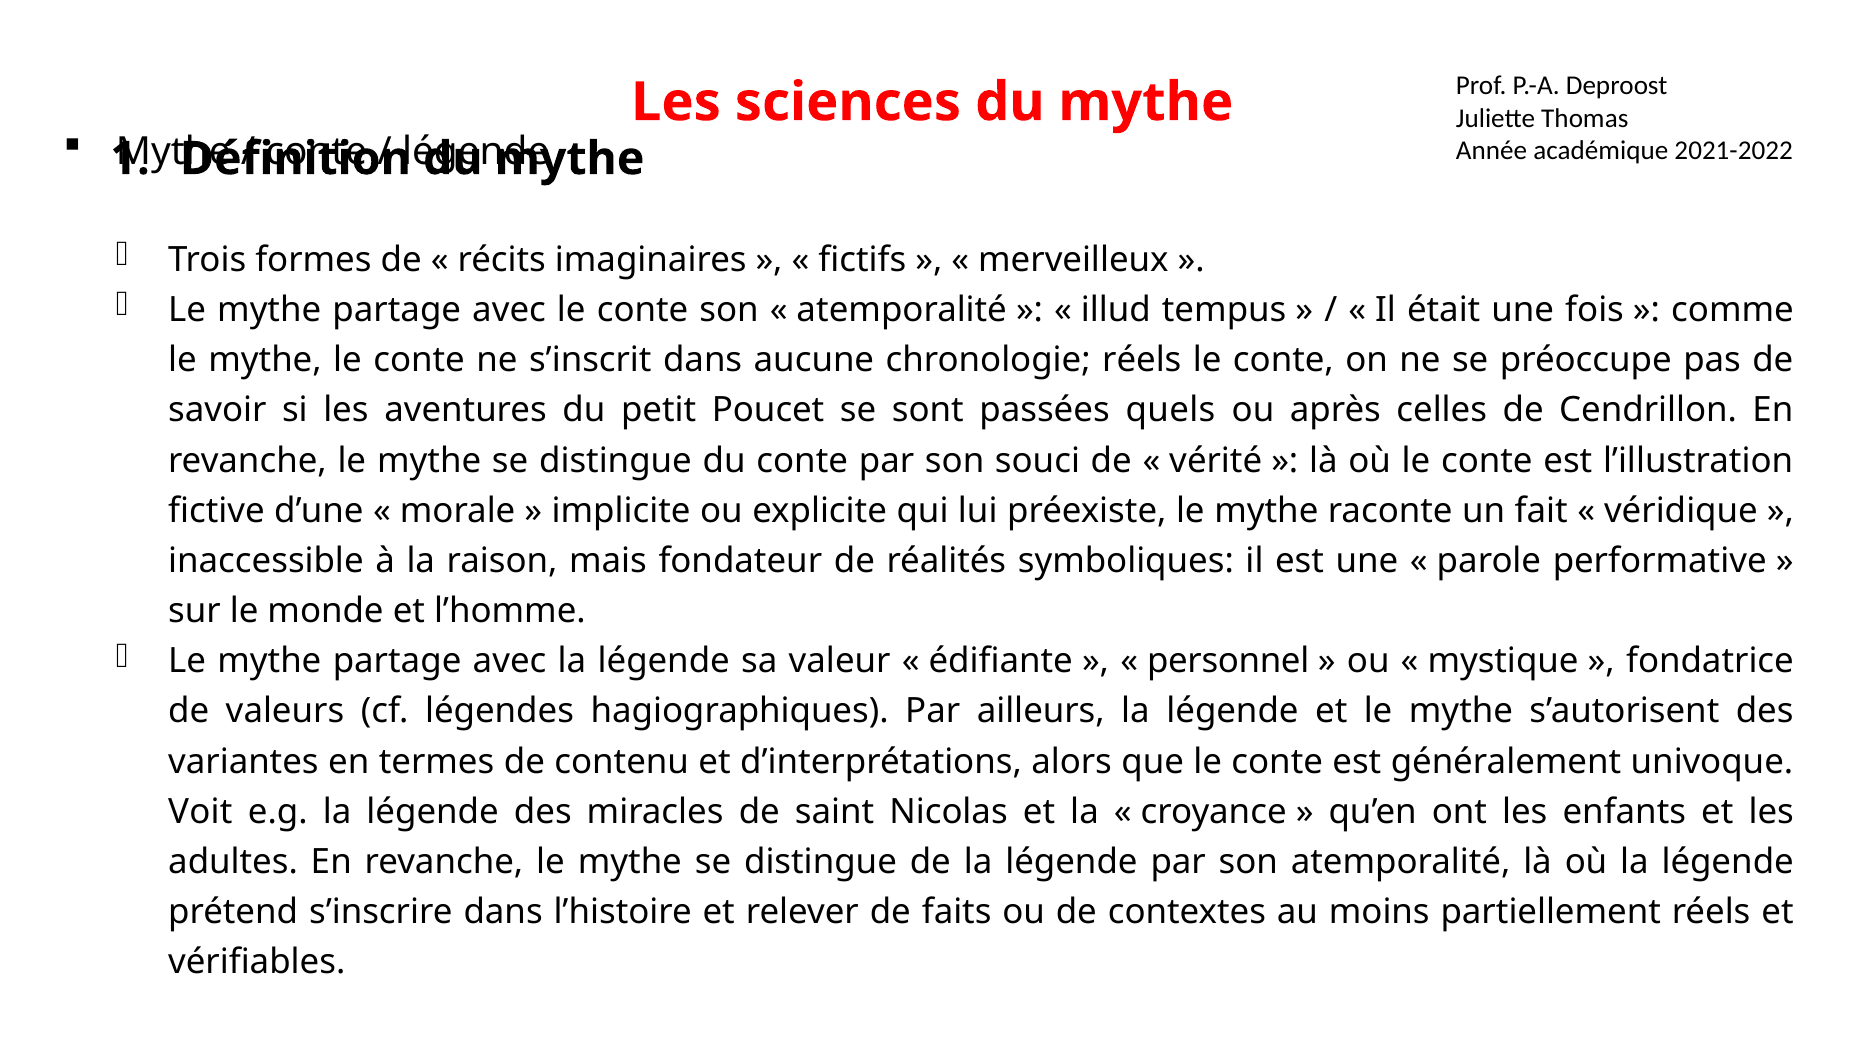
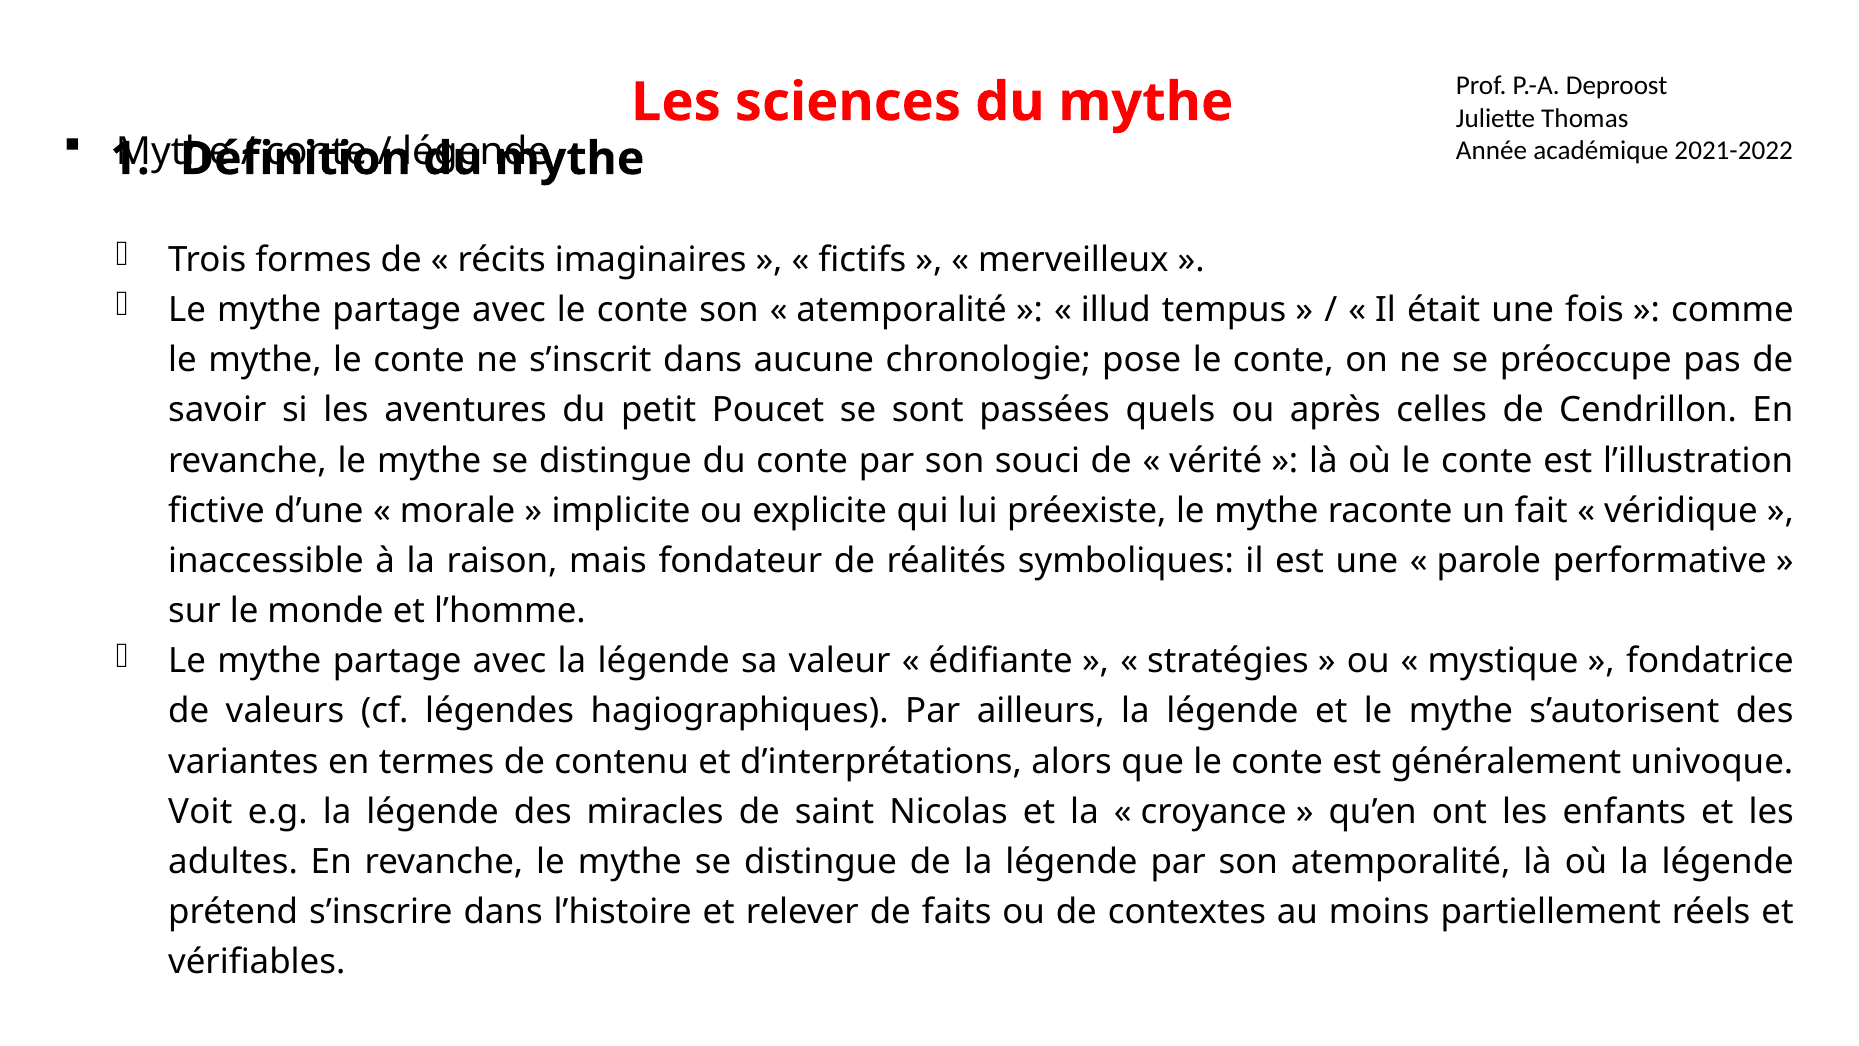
chronologie réels: réels -> pose
personnel: personnel -> stratégies
